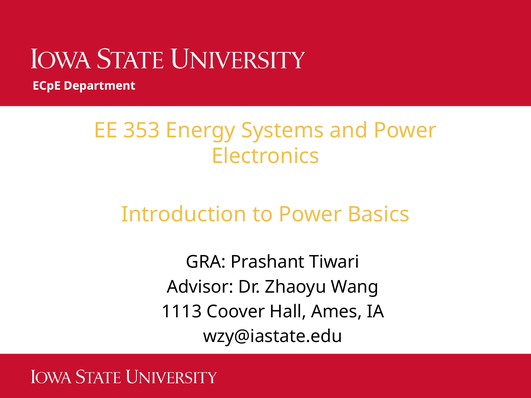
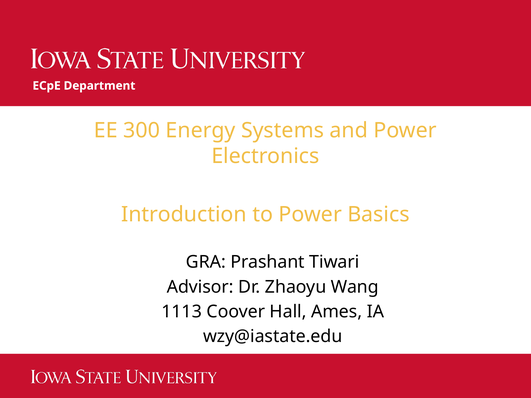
353: 353 -> 300
